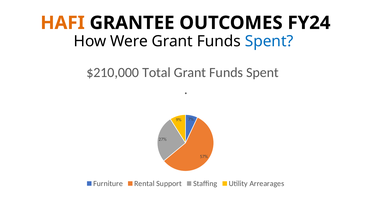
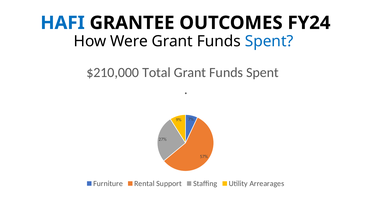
HAFI colour: orange -> blue
